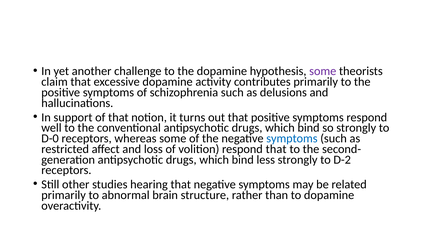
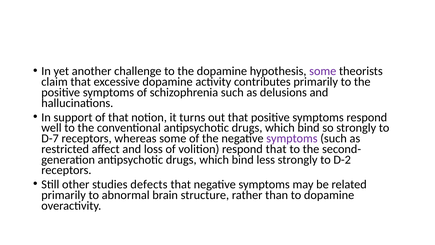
D-0: D-0 -> D-7
symptoms at (292, 138) colour: blue -> purple
hearing: hearing -> defects
